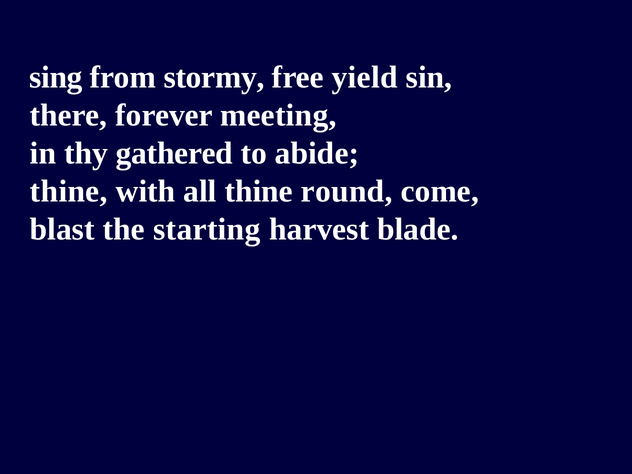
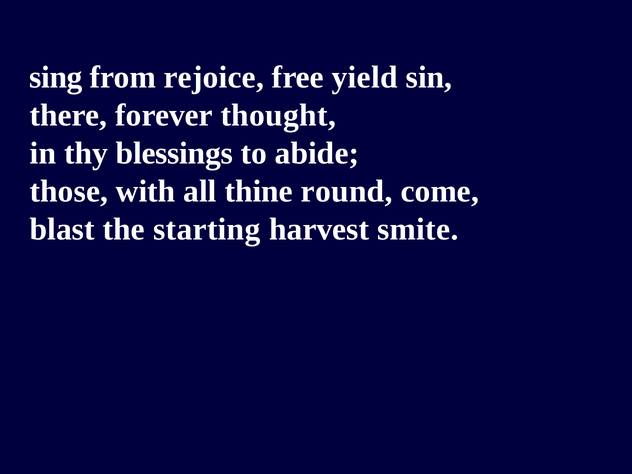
stormy: stormy -> rejoice
meeting: meeting -> thought
gathered: gathered -> blessings
thine at (69, 191): thine -> those
blade: blade -> smite
